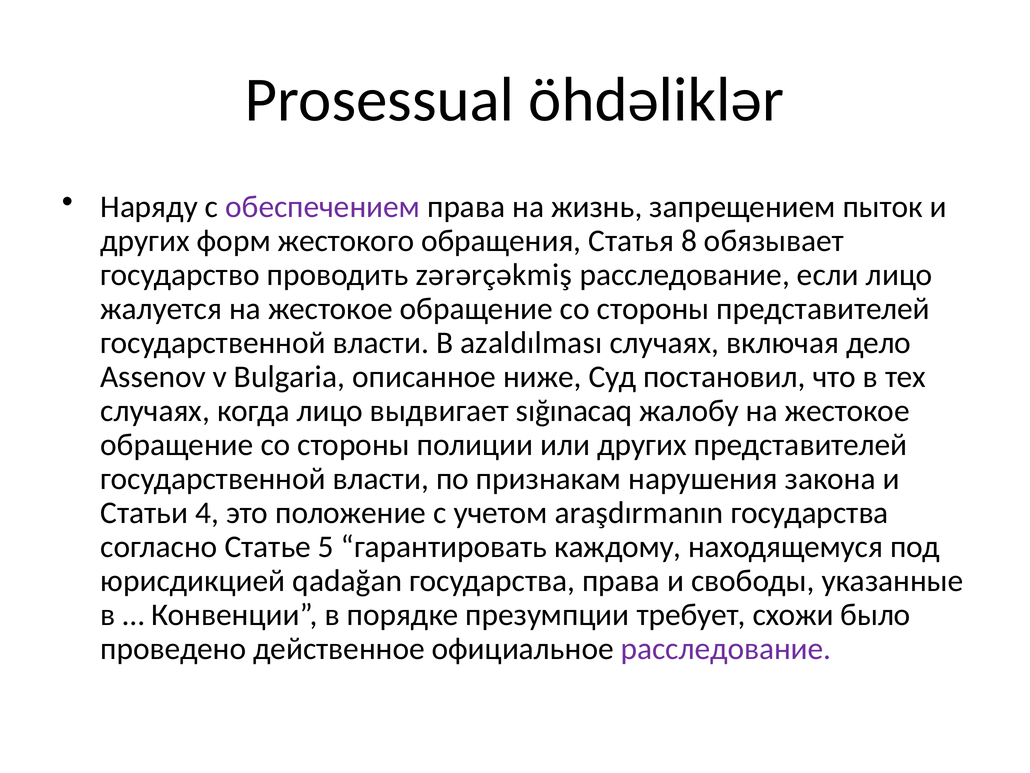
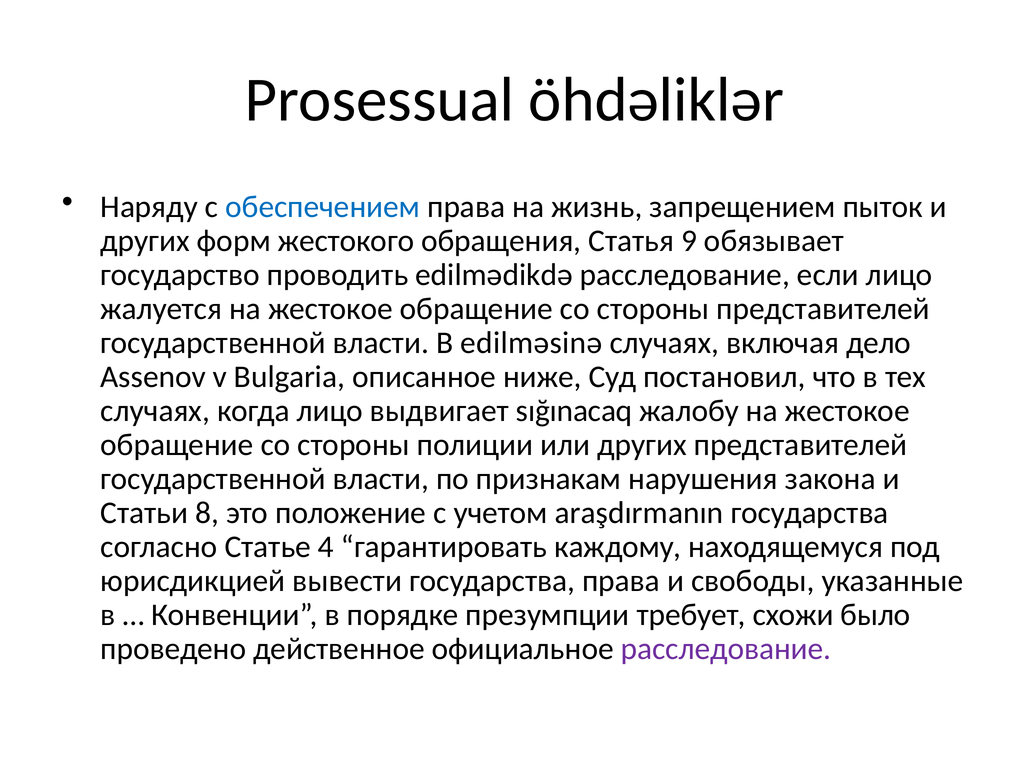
обеспечением colour: purple -> blue
8: 8 -> 9
zərərçəkmiş: zərərçəkmiş -> edilmədikdə
azaldılması: azaldılması -> edilməsinə
4: 4 -> 8
5: 5 -> 4
qadağan: qadağan -> вывести
